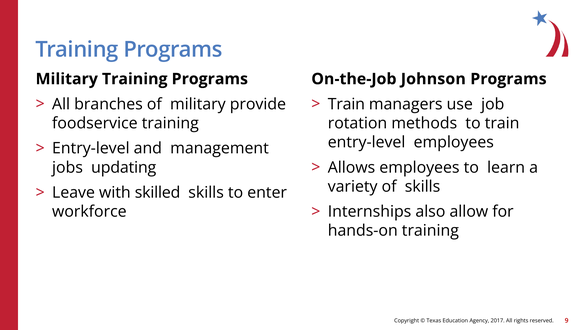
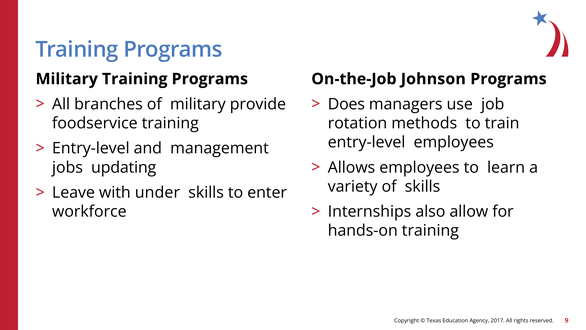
Train at (346, 104): Train -> Does
skilled: skilled -> under
